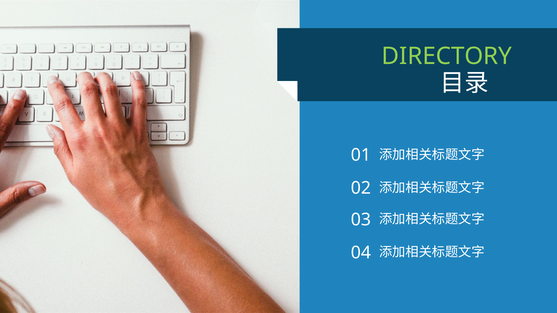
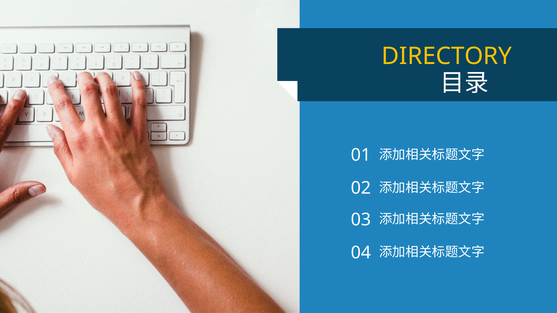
DIRECTORY colour: light green -> yellow
